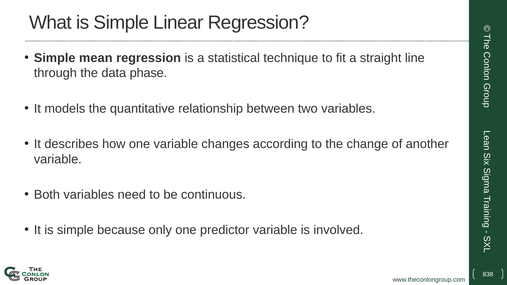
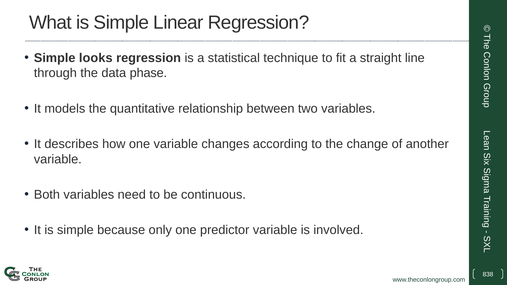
mean: mean -> looks
